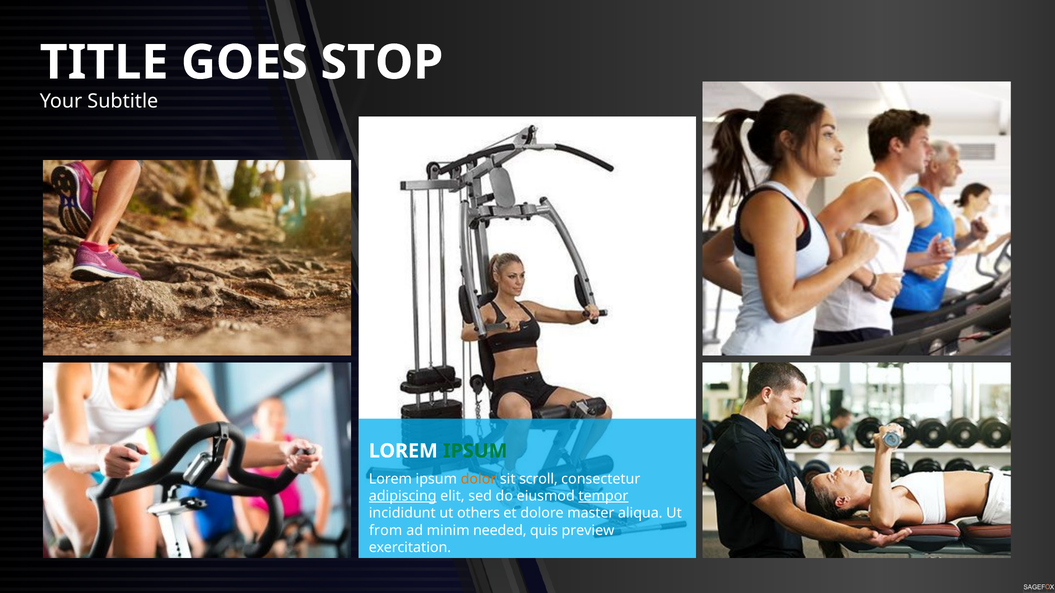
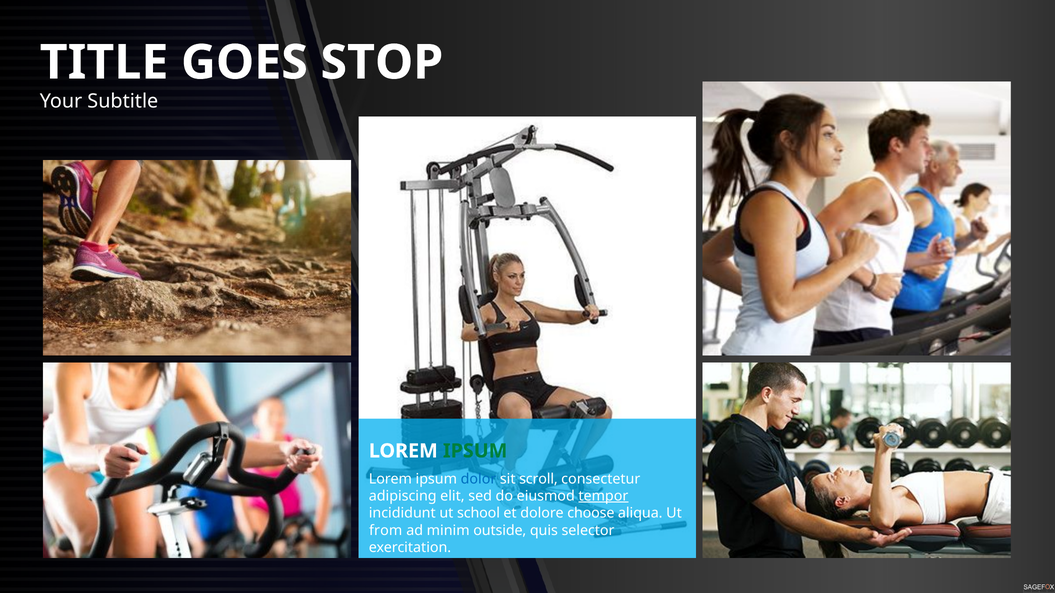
dolor colour: orange -> blue
adipiscing underline: present -> none
others: others -> school
master: master -> choose
needed: needed -> outside
preview: preview -> selector
